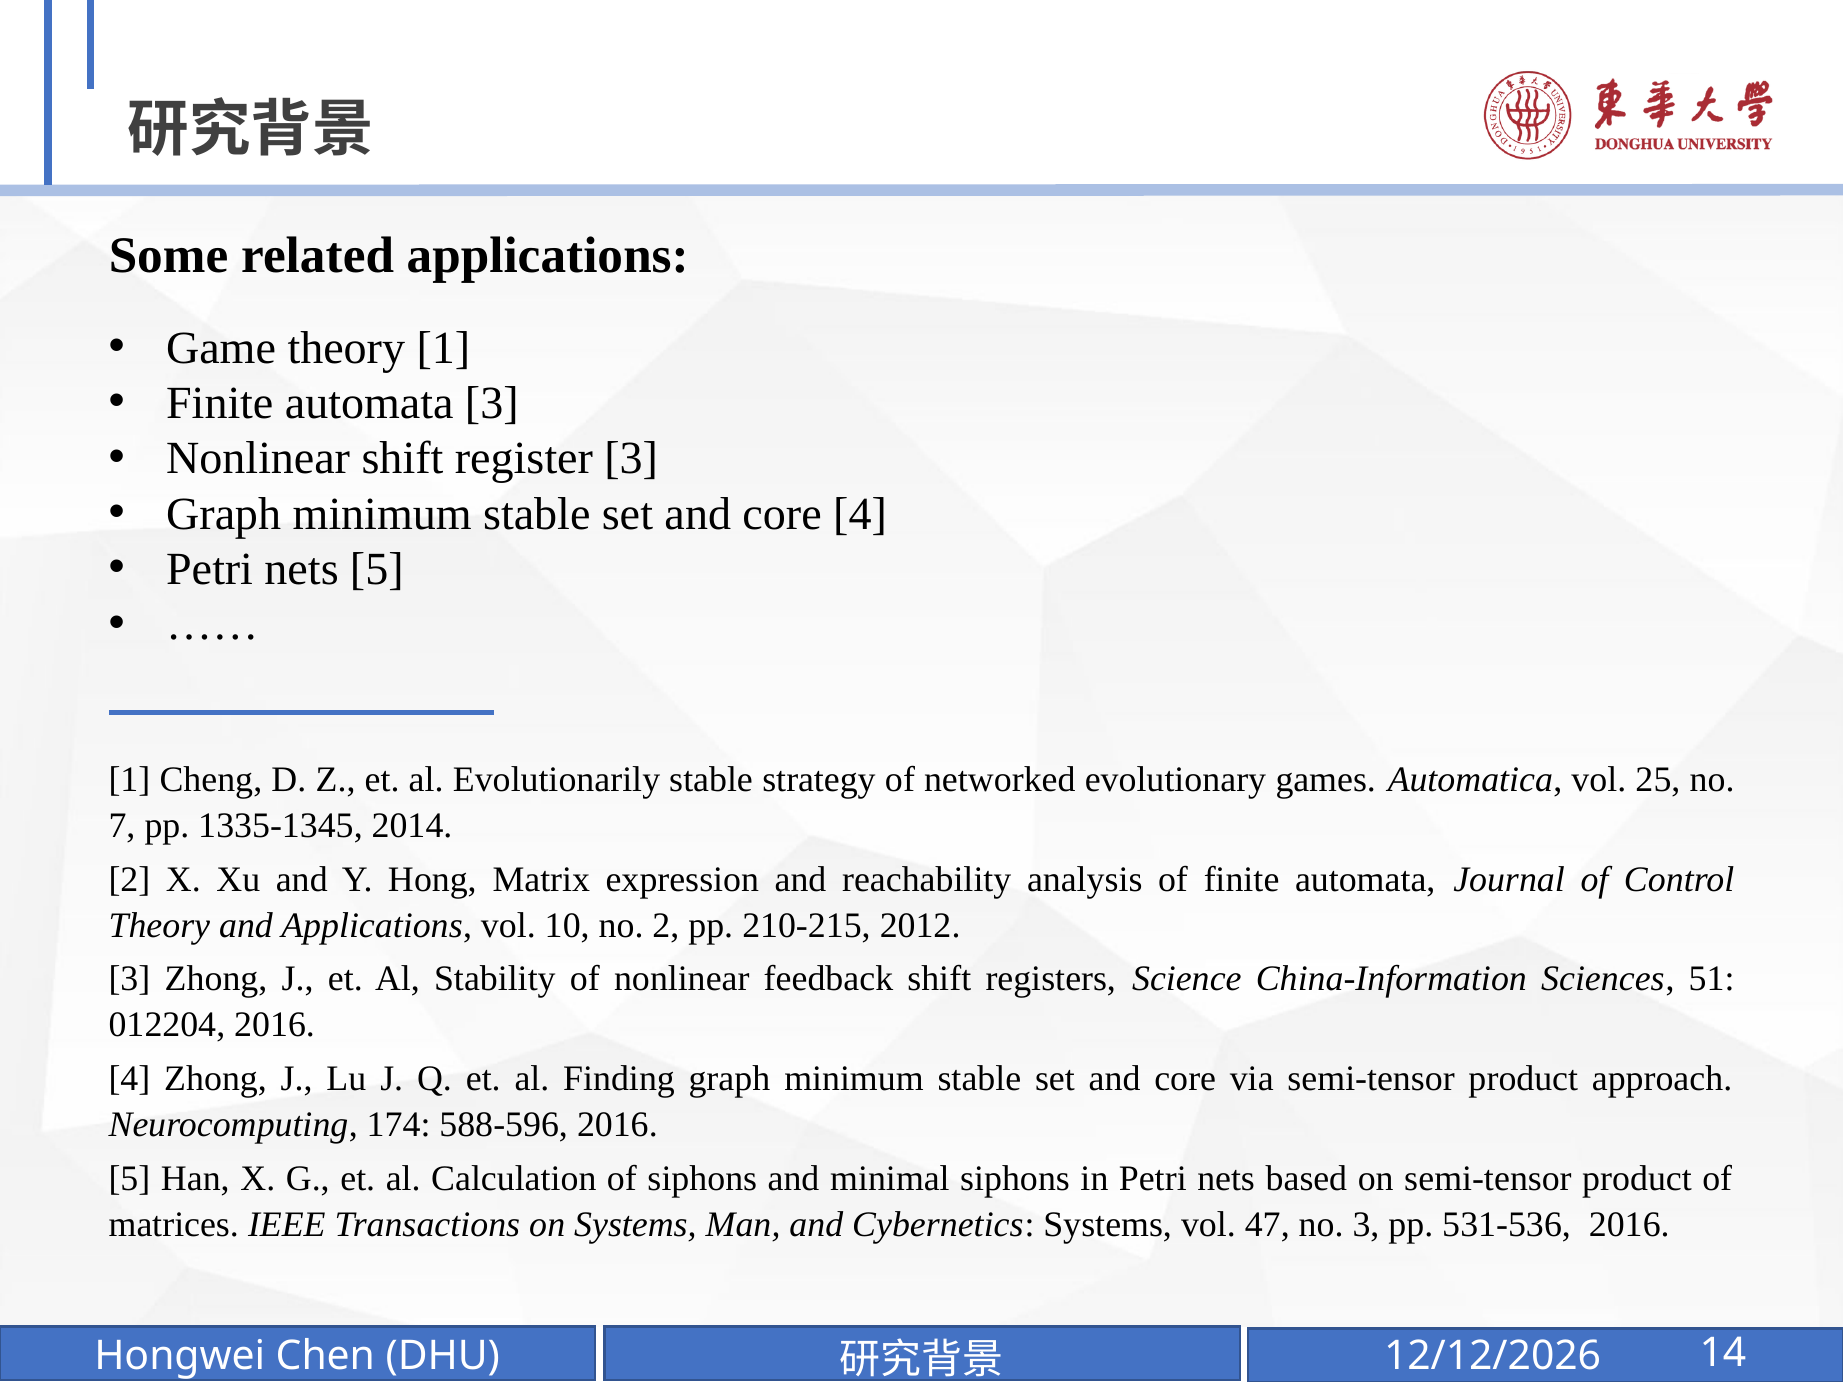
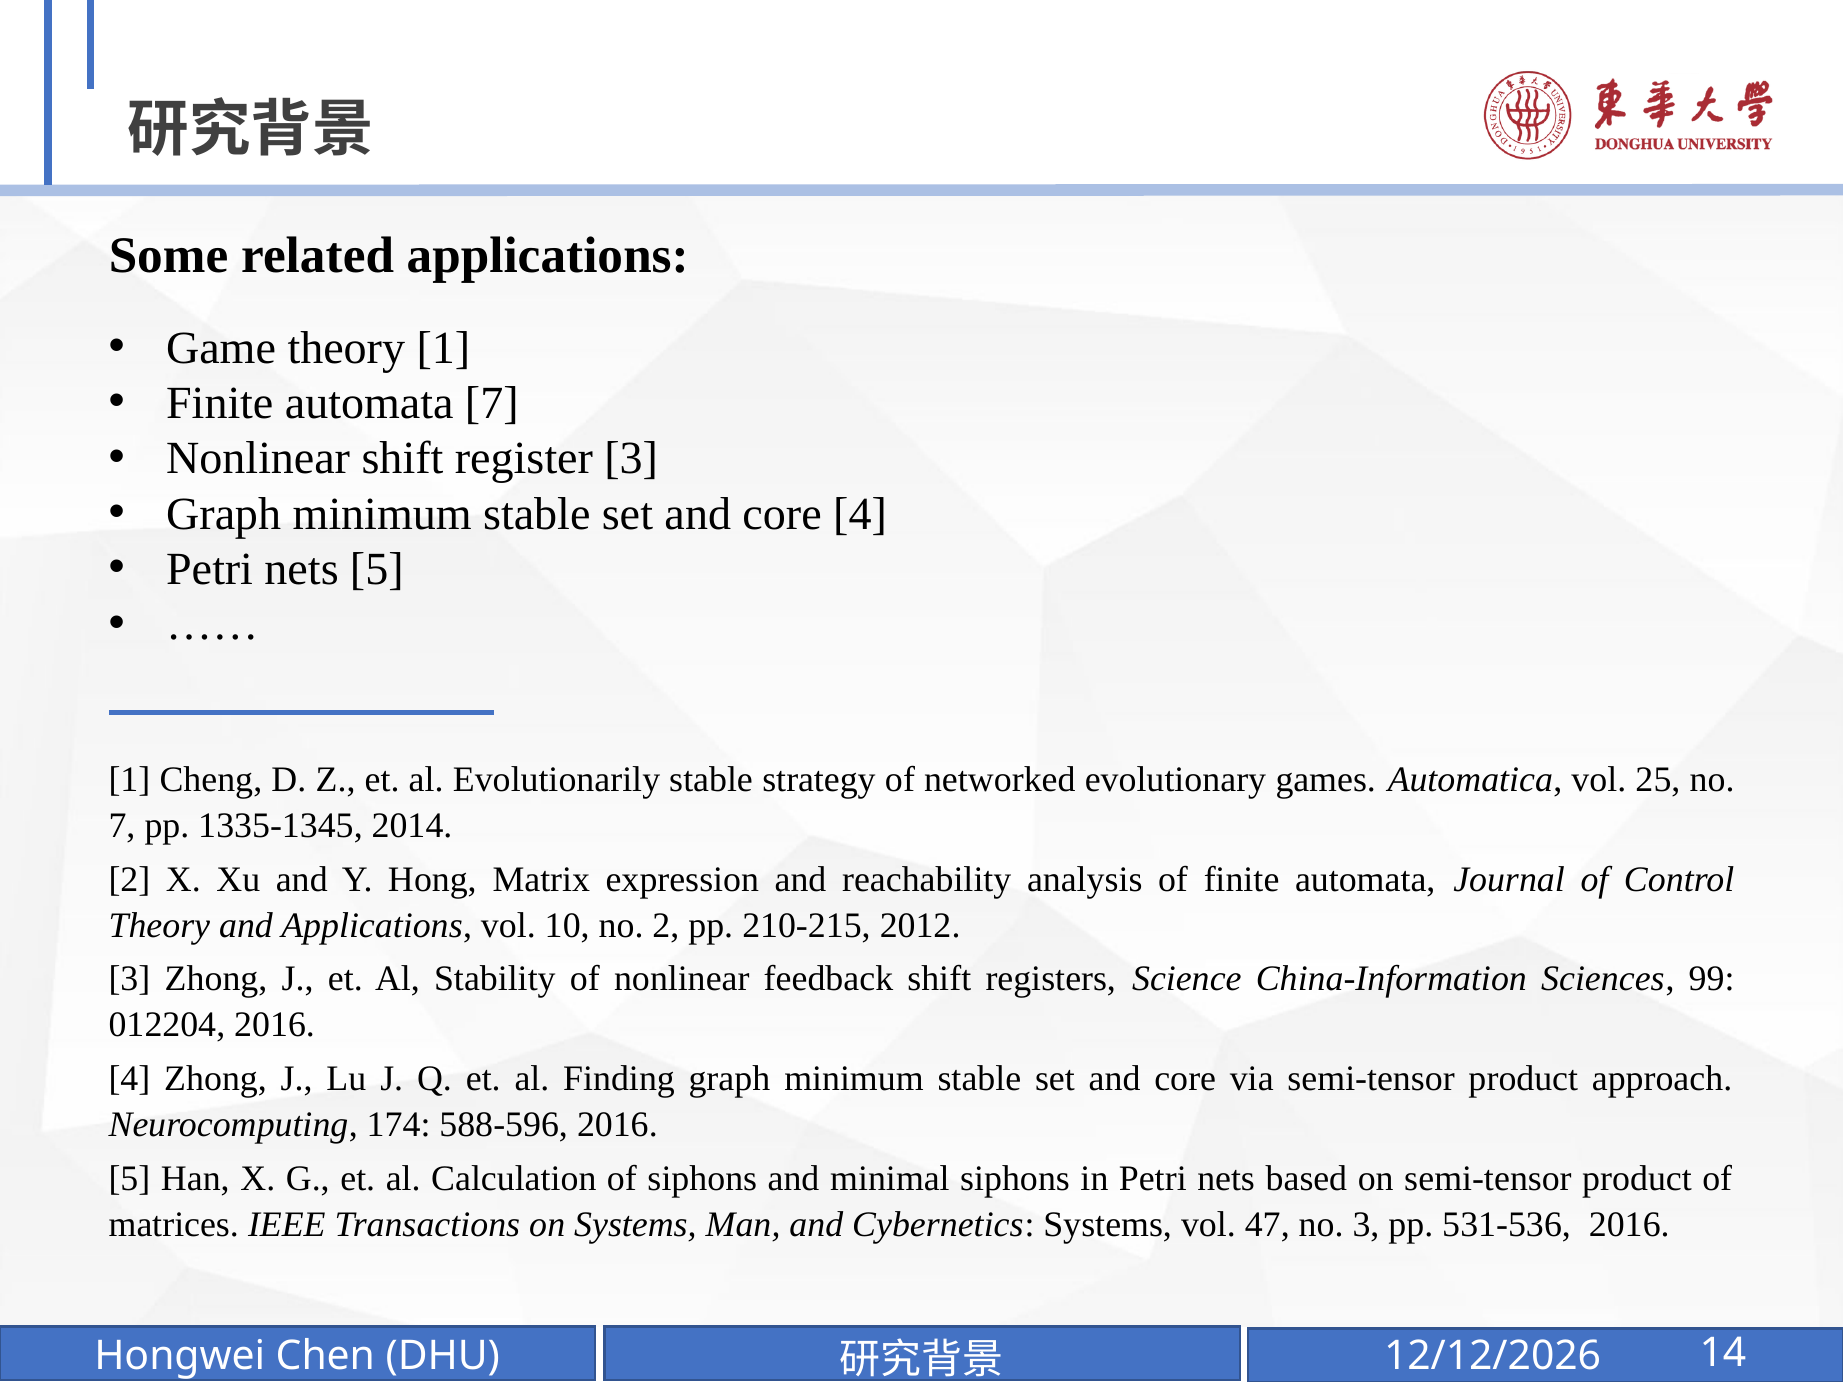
automata 3: 3 -> 7
51: 51 -> 99
